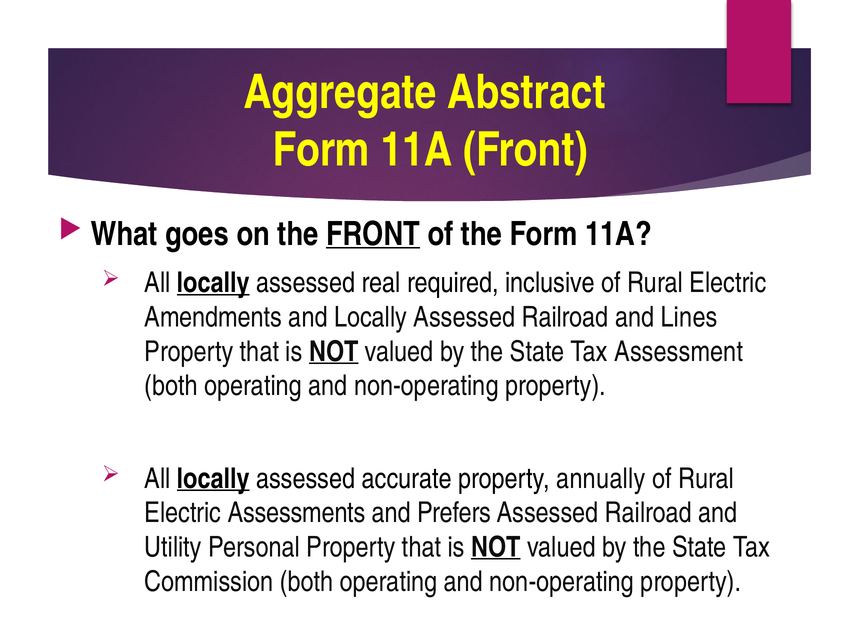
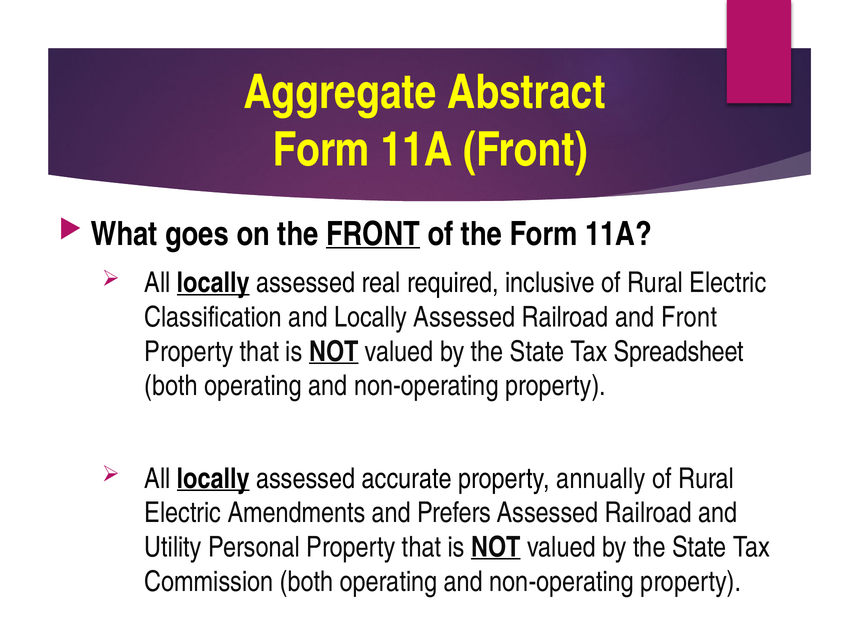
Amendments: Amendments -> Classification
and Lines: Lines -> Front
Assessment: Assessment -> Spreadsheet
Assessments: Assessments -> Amendments
